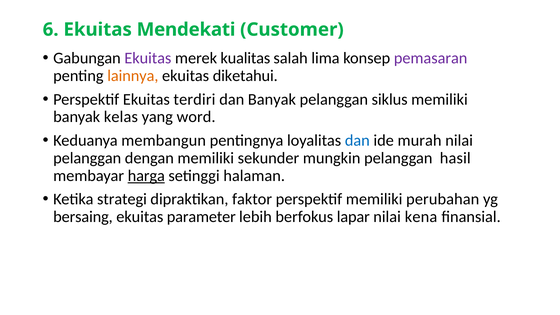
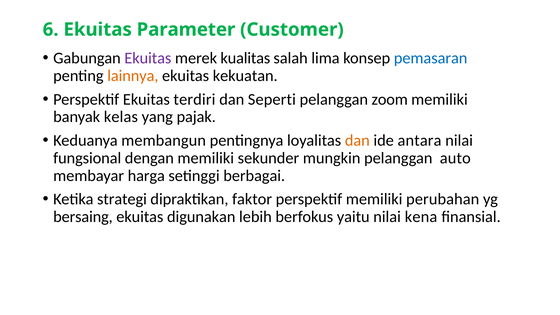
Mendekati: Mendekati -> Parameter
pemasaran colour: purple -> blue
diketahui: diketahui -> kekuatan
dan Banyak: Banyak -> Seperti
siklus: siklus -> zoom
word: word -> pajak
dan at (357, 140) colour: blue -> orange
murah: murah -> antara
pelanggan at (87, 158): pelanggan -> fungsional
hasil: hasil -> auto
harga underline: present -> none
halaman: halaman -> berbagai
parameter: parameter -> digunakan
lapar: lapar -> yaitu
